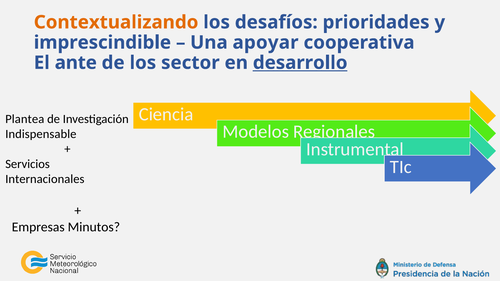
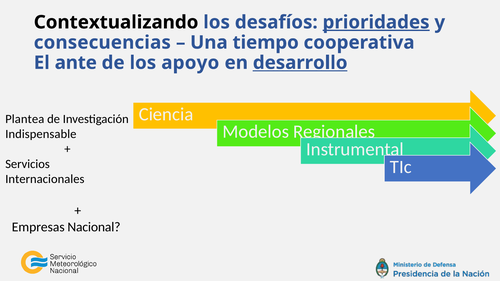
Contextualizando colour: orange -> black
prioridades underline: none -> present
imprescindible: imprescindible -> consecuencias
apoyar: apoyar -> tiempo
sector: sector -> apoyo
Minutos: Minutos -> Nacional
